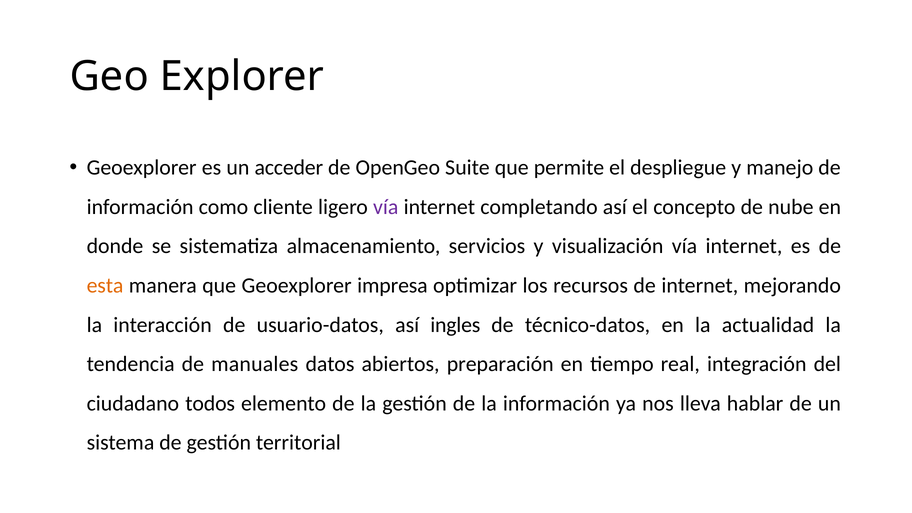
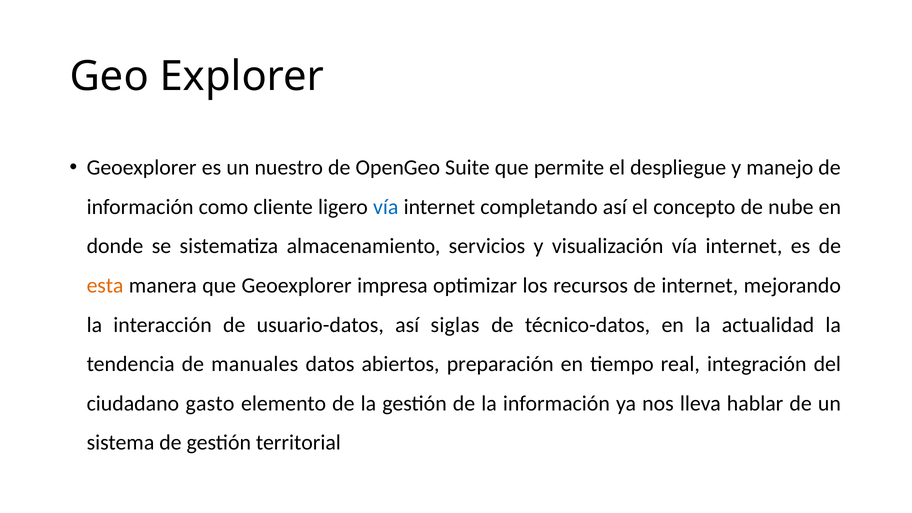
acceder: acceder -> nuestro
vía at (386, 207) colour: purple -> blue
ingles: ingles -> siglas
todos: todos -> gasto
